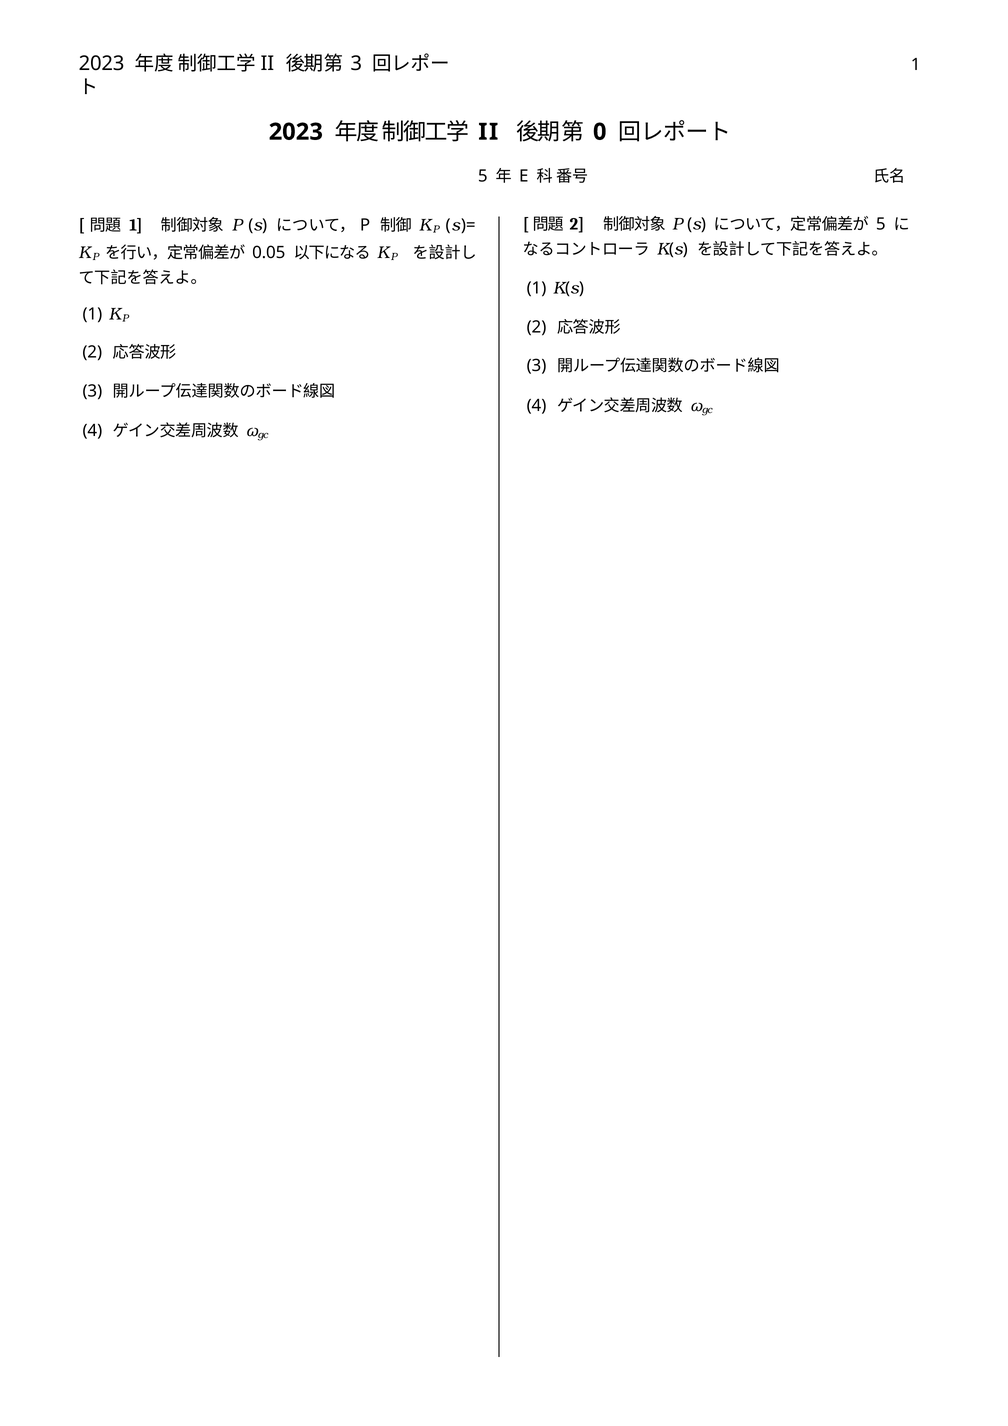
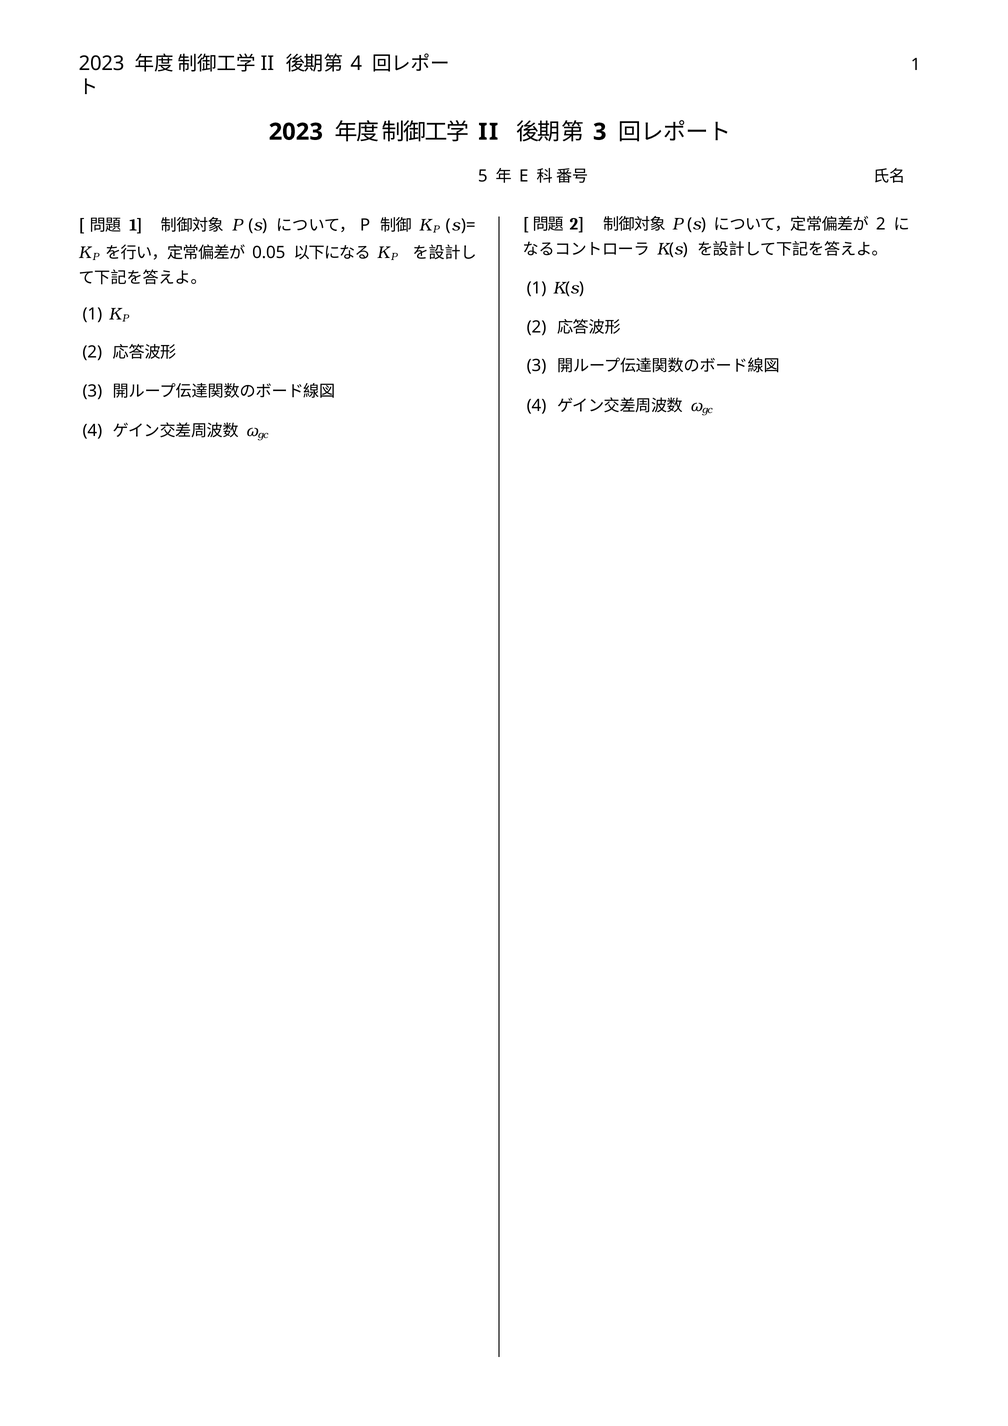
3 at (356, 64): 3 -> 4
0 at (600, 132): 0 -> 3
5 at (881, 224): 5 -> 2
